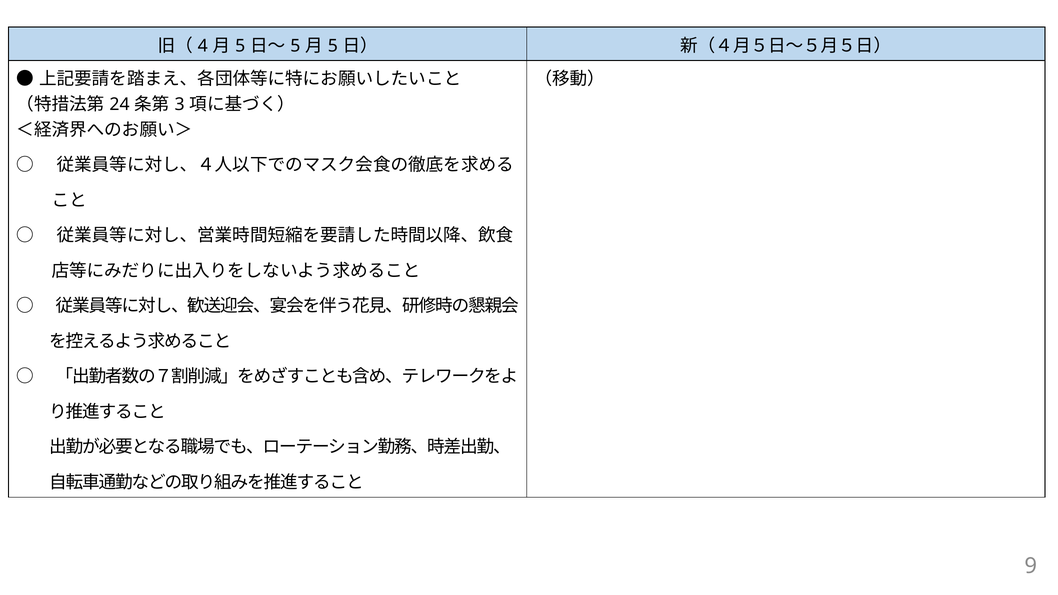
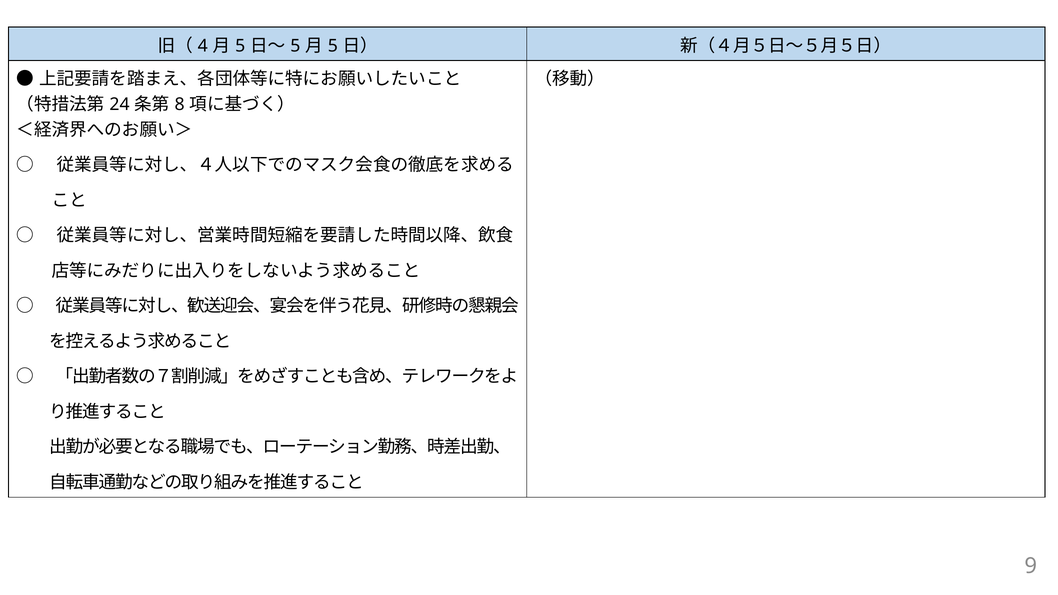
3: 3 -> 8
